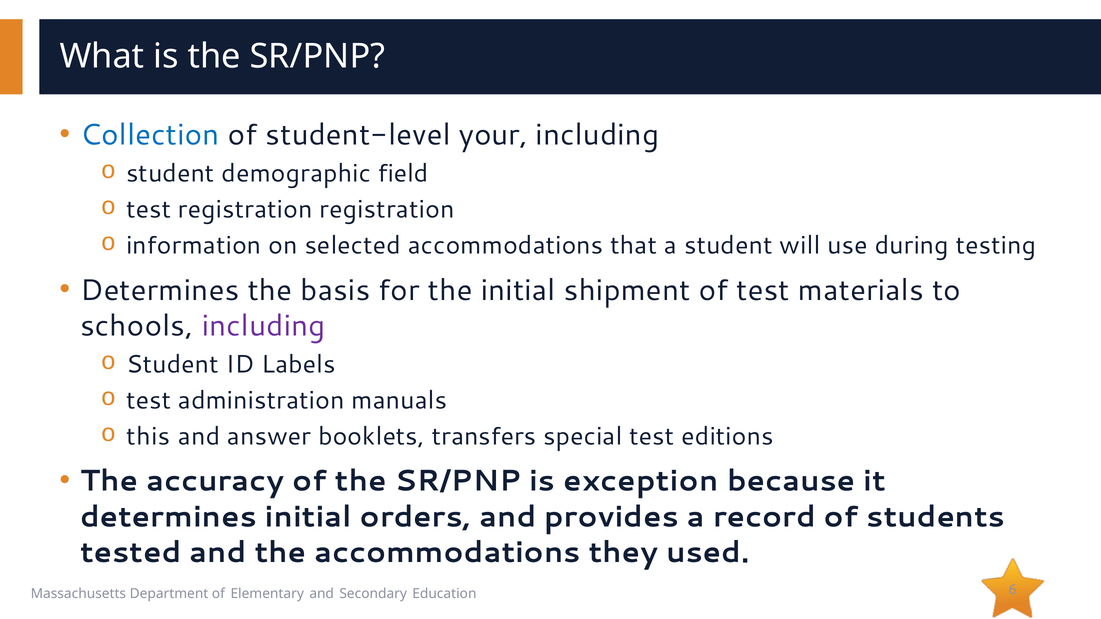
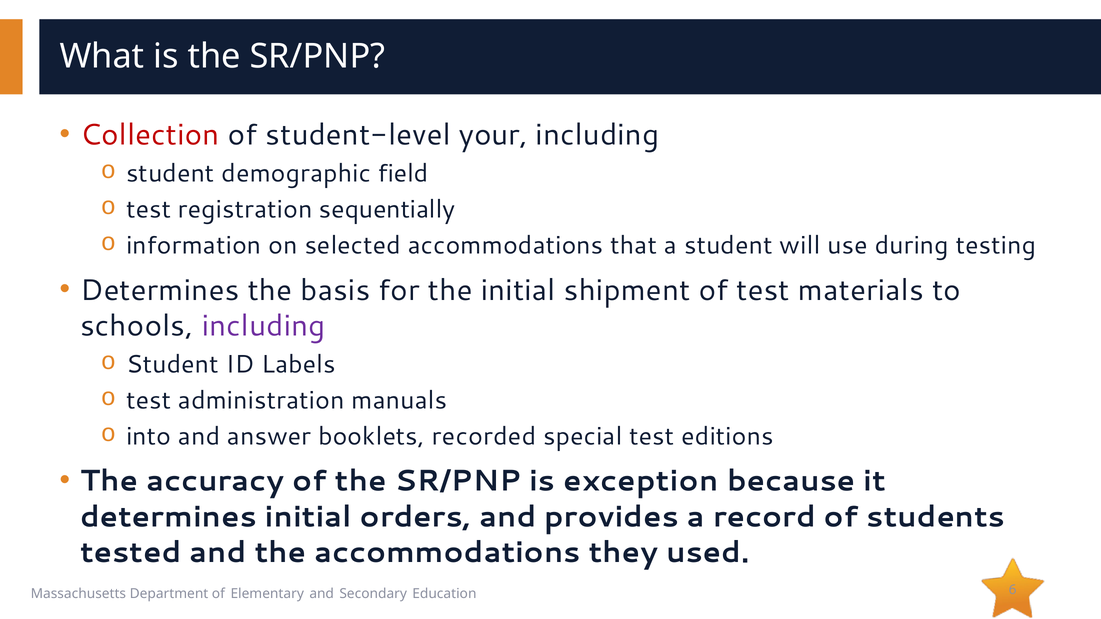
Collection colour: blue -> red
registration registration: registration -> sequentially
this: this -> into
transfers: transfers -> recorded
